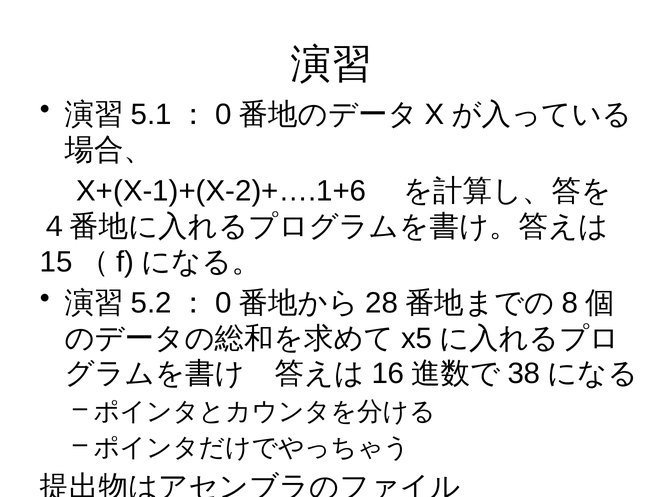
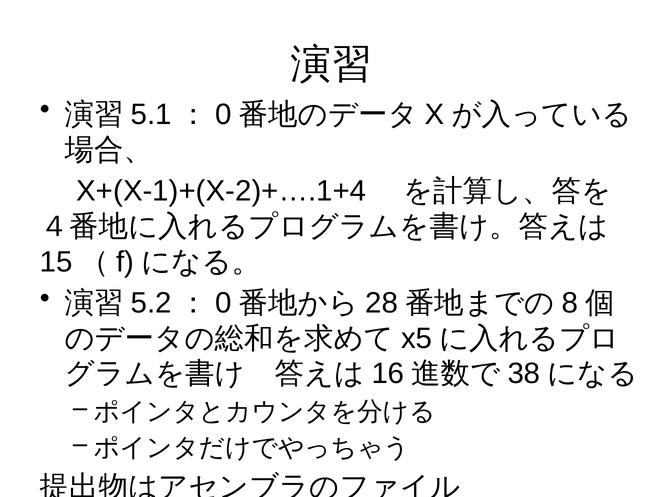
X+(X-1)+(X-2)+….1+6: X+(X-1)+(X-2)+….1+6 -> X+(X-1)+(X-2)+….1+4
